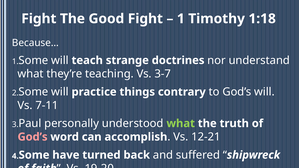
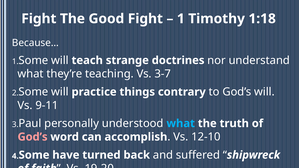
7-11: 7-11 -> 9-11
what at (181, 124) colour: light green -> light blue
12-21: 12-21 -> 12-10
